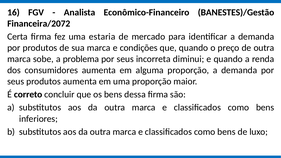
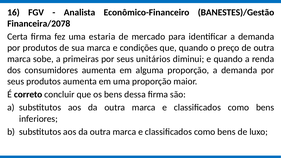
Financeira/2072: Financeira/2072 -> Financeira/2078
problema: problema -> primeiras
incorreta: incorreta -> unitários
